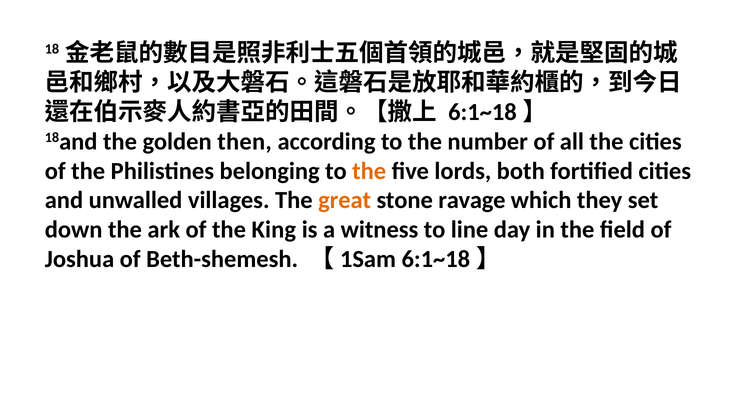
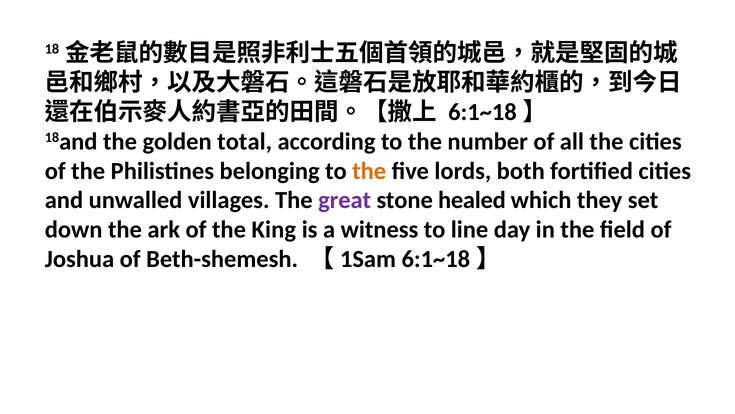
then: then -> total
great colour: orange -> purple
ravage: ravage -> healed
